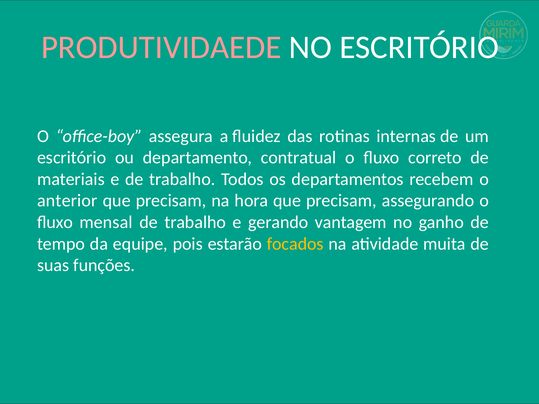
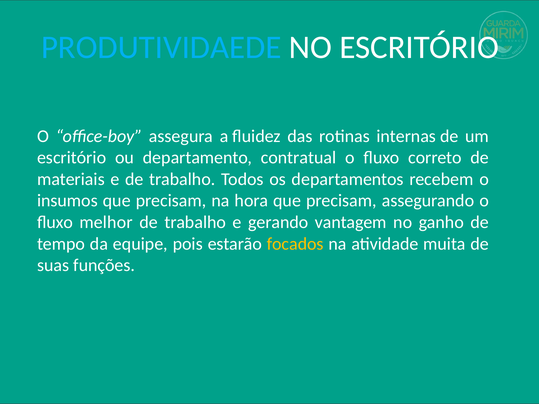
PRODUTIVIDAEDE colour: pink -> light blue
anterior: anterior -> insumos
mensal: mensal -> melhor
